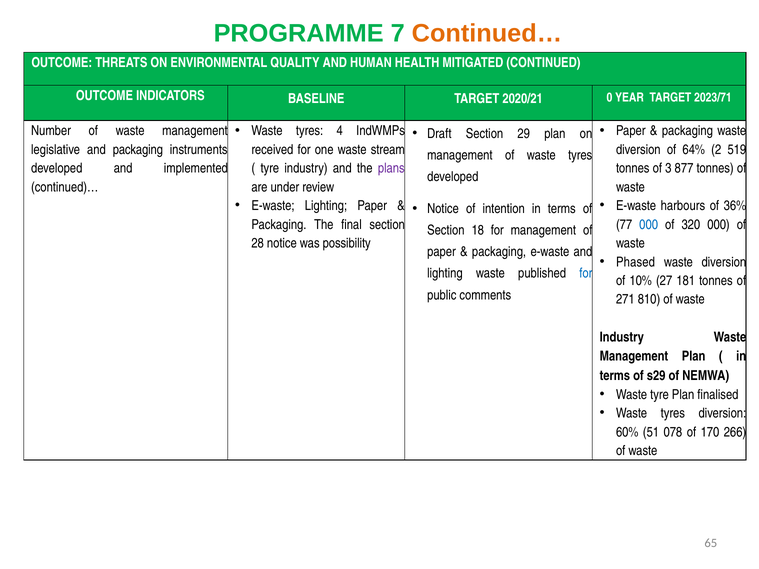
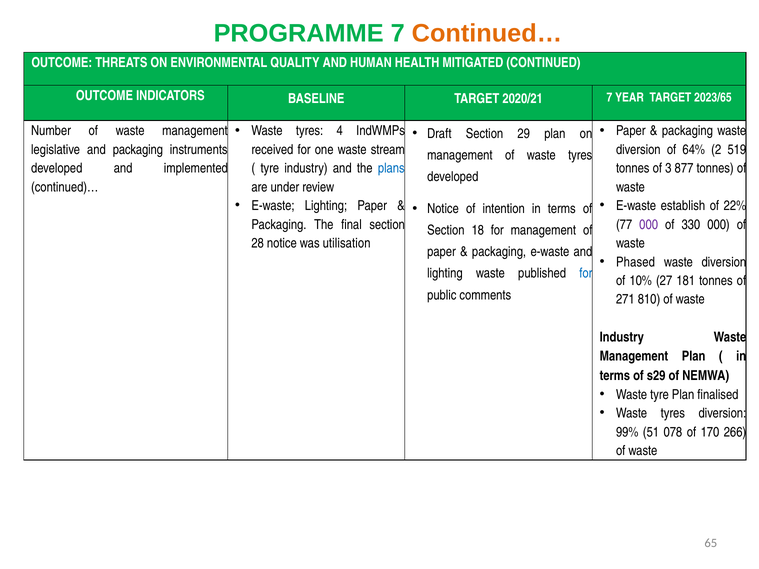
2020/21 0: 0 -> 7
2023/71: 2023/71 -> 2023/65
plans colour: purple -> blue
harbours: harbours -> establish
36%: 36% -> 22%
000 at (649, 225) colour: blue -> purple
320: 320 -> 330
possibility: possibility -> utilisation
60%: 60% -> 99%
